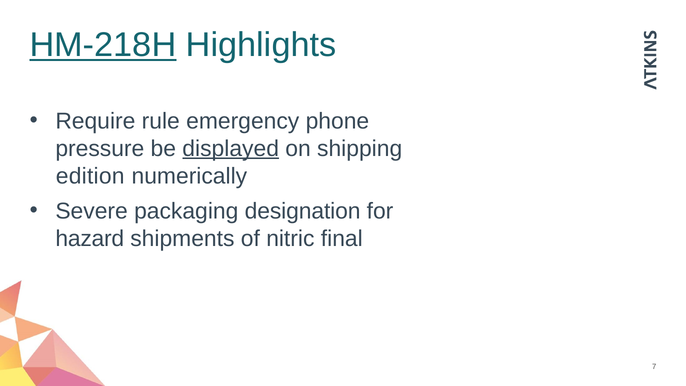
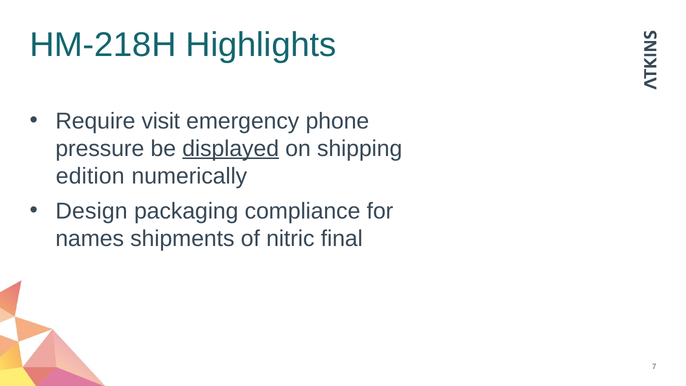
HM-218H underline: present -> none
rule: rule -> visit
Severe: Severe -> Design
designation: designation -> compliance
hazard: hazard -> names
